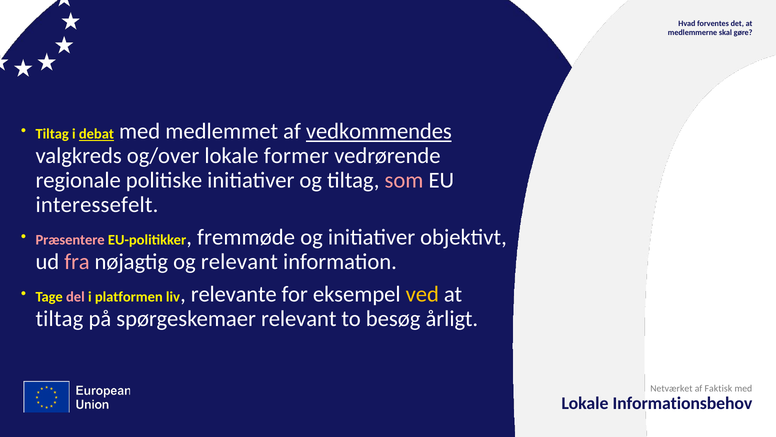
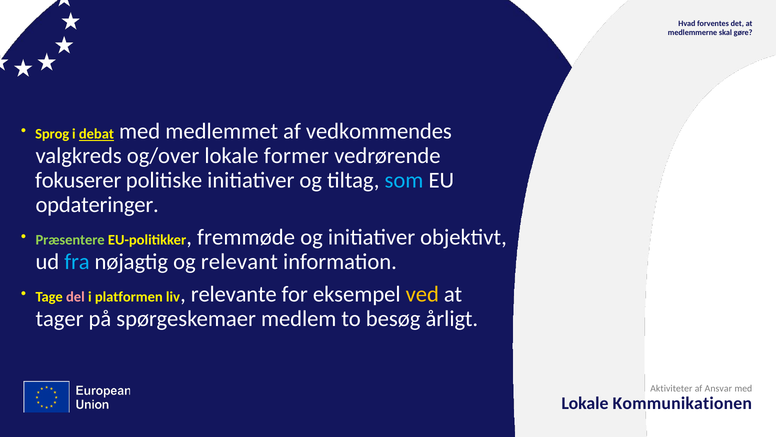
Tiltag at (52, 134): Tiltag -> Sprog
vedkommendes underline: present -> none
regionale: regionale -> fokuserer
som colour: pink -> light blue
interessefelt: interessefelt -> opdateringer
Præsentere colour: pink -> light green
fra colour: pink -> light blue
tiltag at (59, 318): tiltag -> tager
spørgeskemaer relevant: relevant -> medlem
Netværket: Netværket -> Aktiviteter
Faktisk: Faktisk -> Ansvar
Informationsbehov: Informationsbehov -> Kommunikationen
